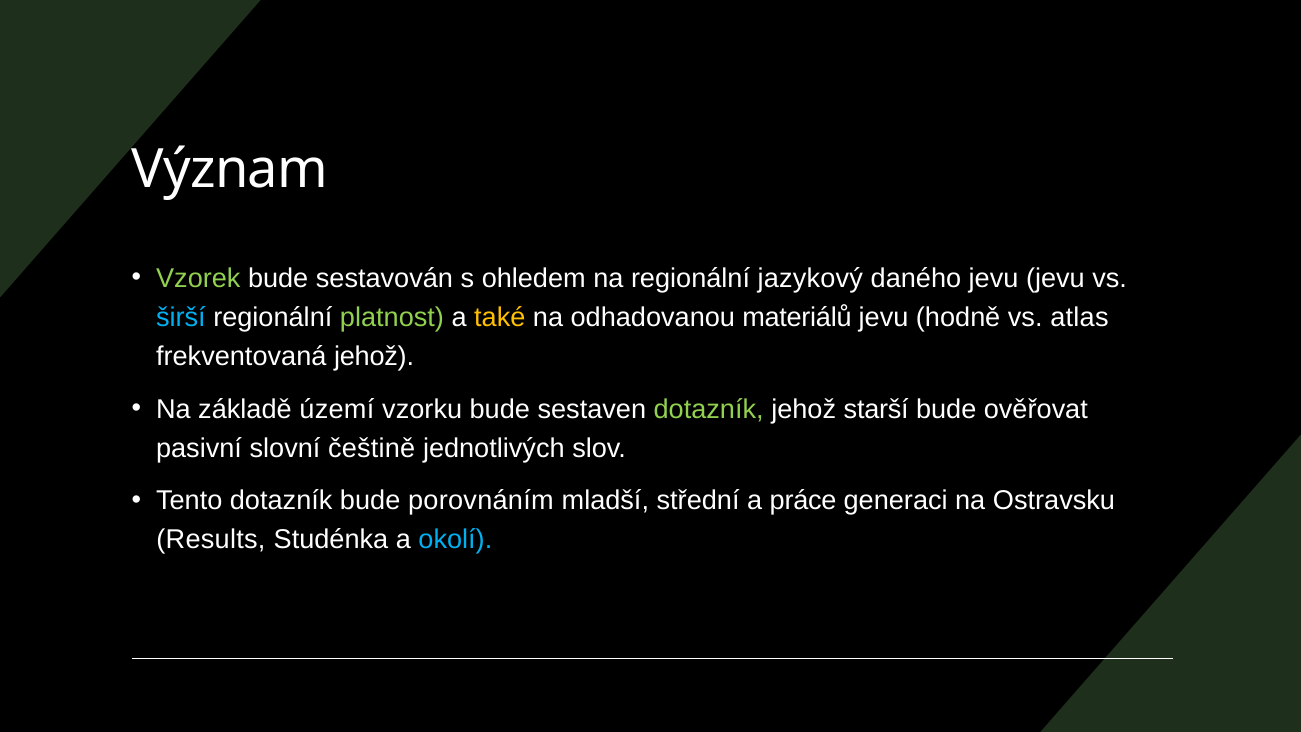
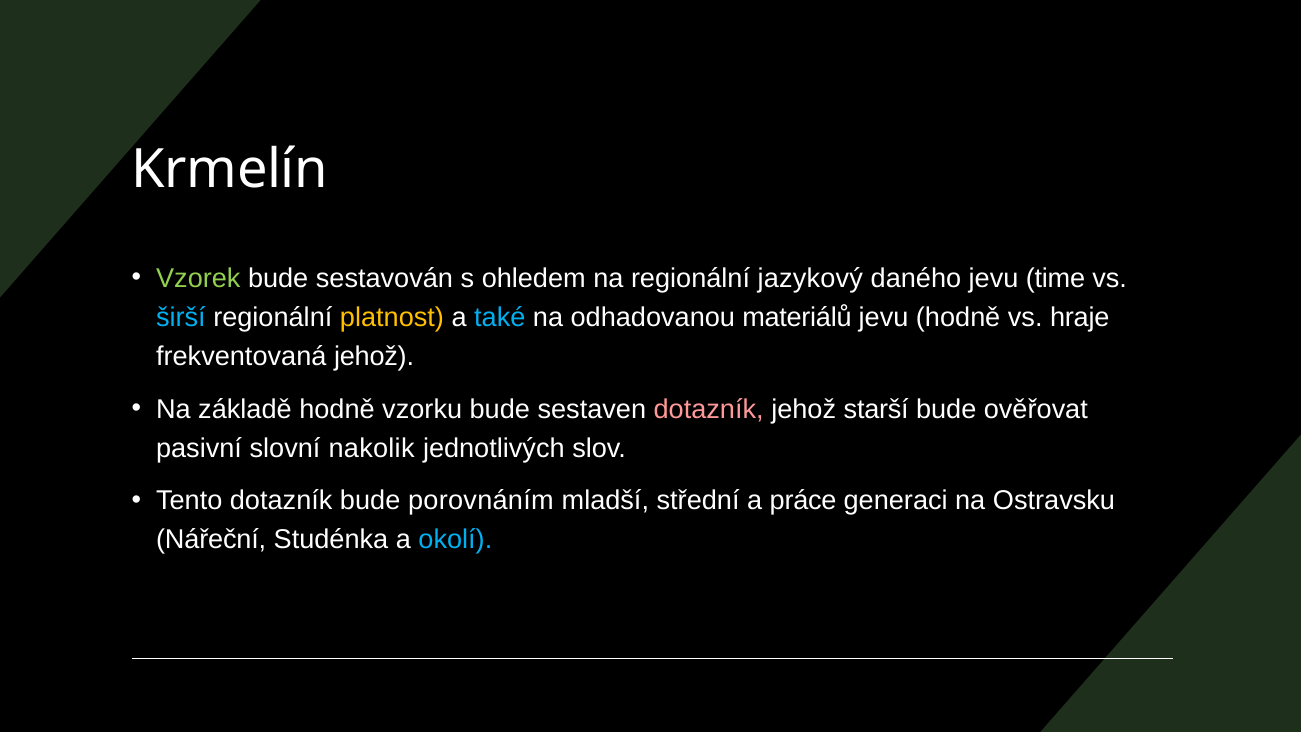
Význam: Význam -> Krmelín
jevu jevu: jevu -> time
platnost colour: light green -> yellow
také colour: yellow -> light blue
atlas: atlas -> hraje
základě území: území -> hodně
dotazník at (709, 409) colour: light green -> pink
češtině: češtině -> nakolik
Results: Results -> Nářeční
